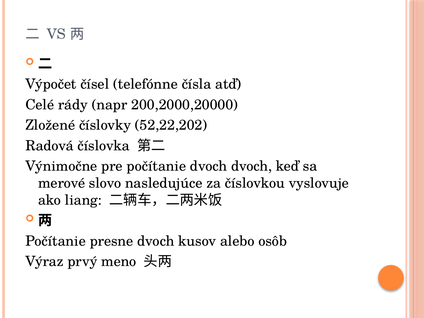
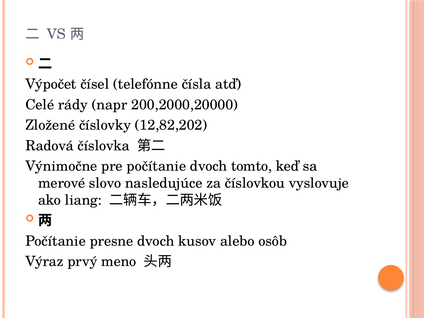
52,22,202: 52,22,202 -> 12,82,202
dvoch dvoch: dvoch -> tomto
